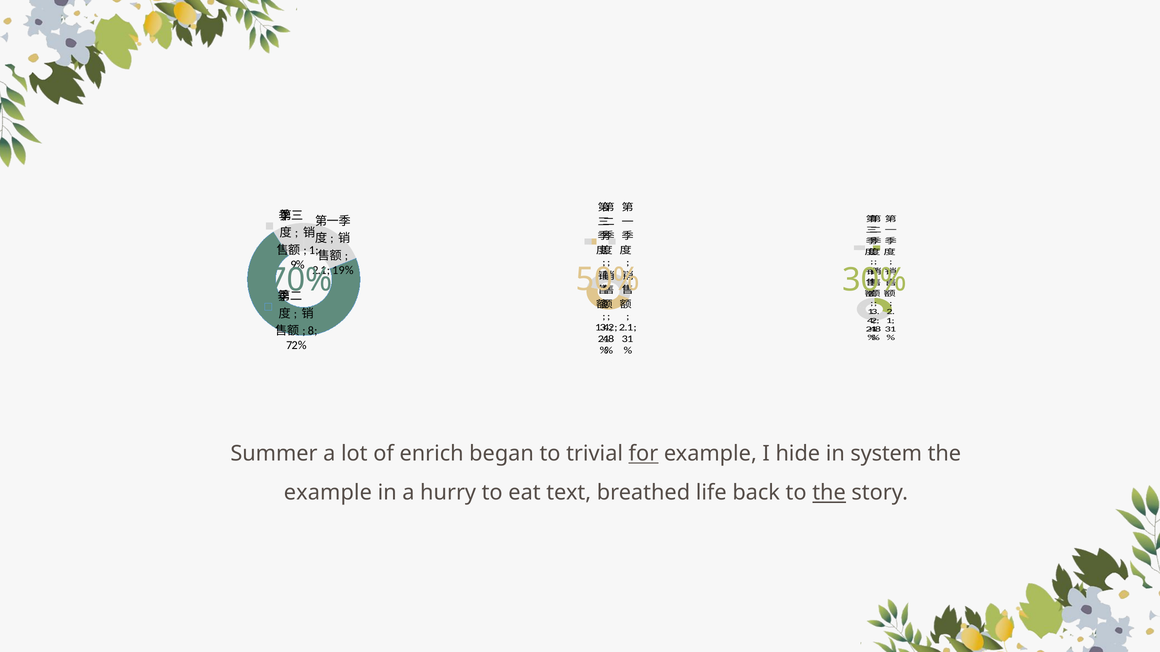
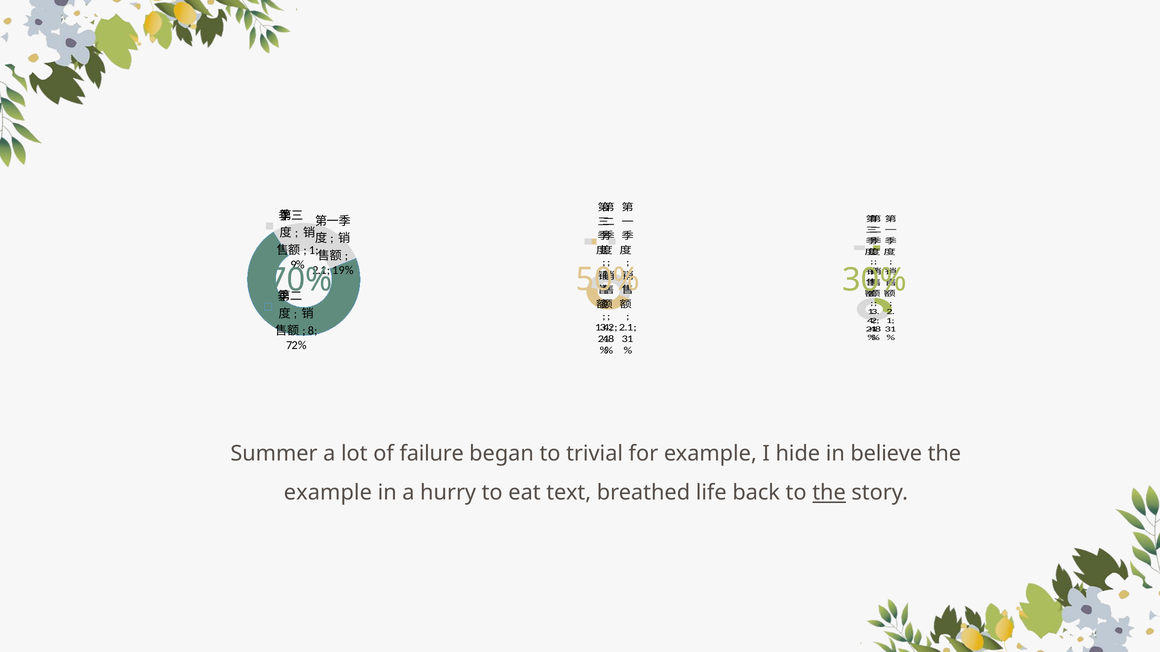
enrich: enrich -> failure
for underline: present -> none
system: system -> believe
